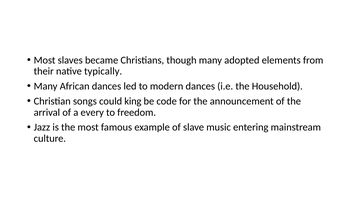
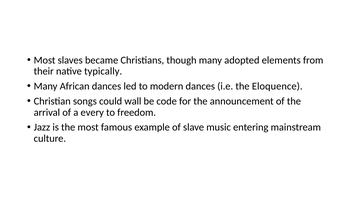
Household: Household -> Eloquence
king: king -> wall
